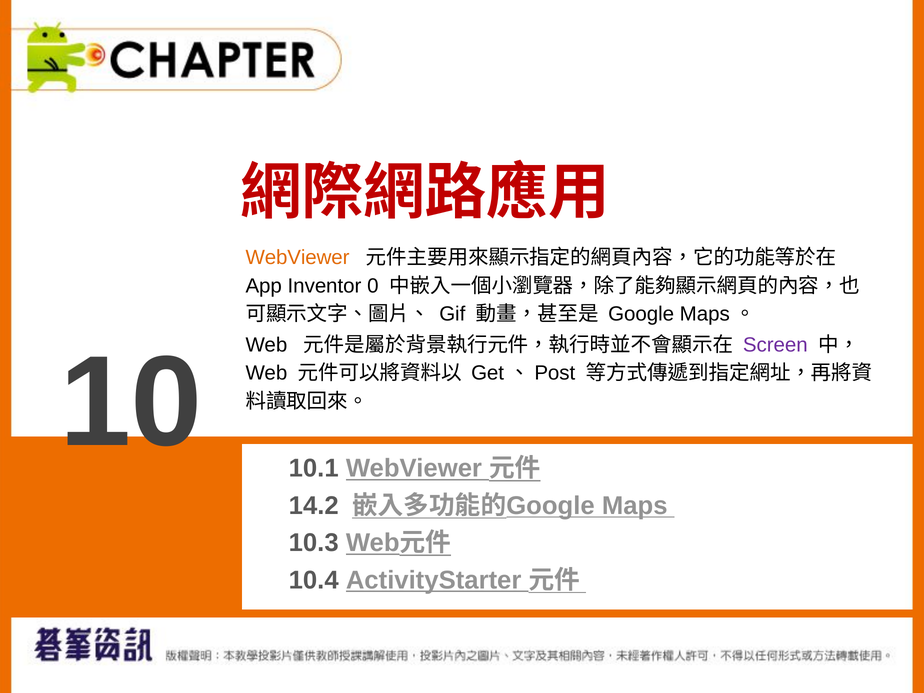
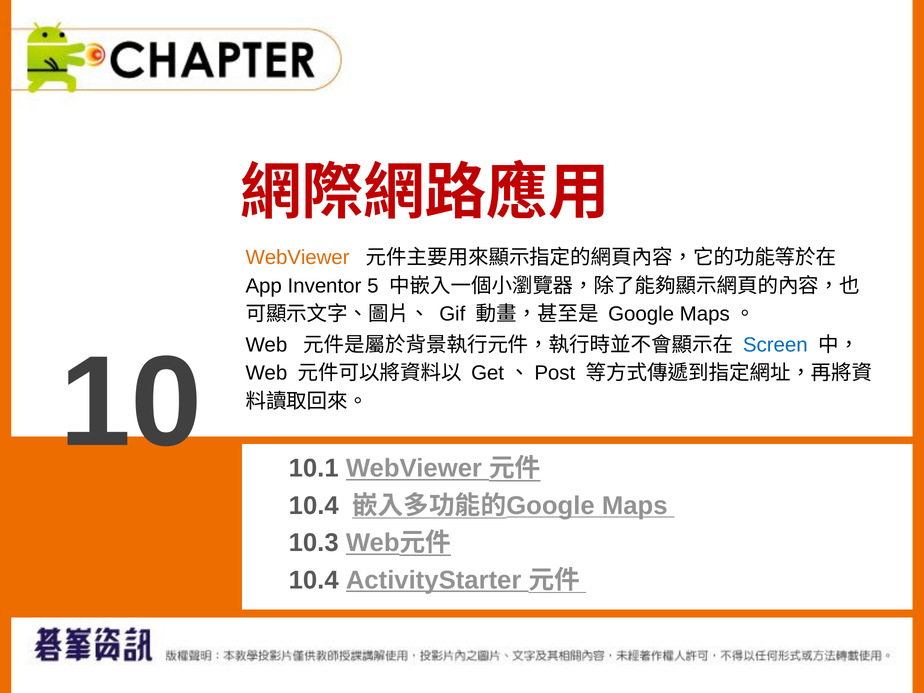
0: 0 -> 5
Screen colour: purple -> blue
14.2 at (314, 506): 14.2 -> 10.4
